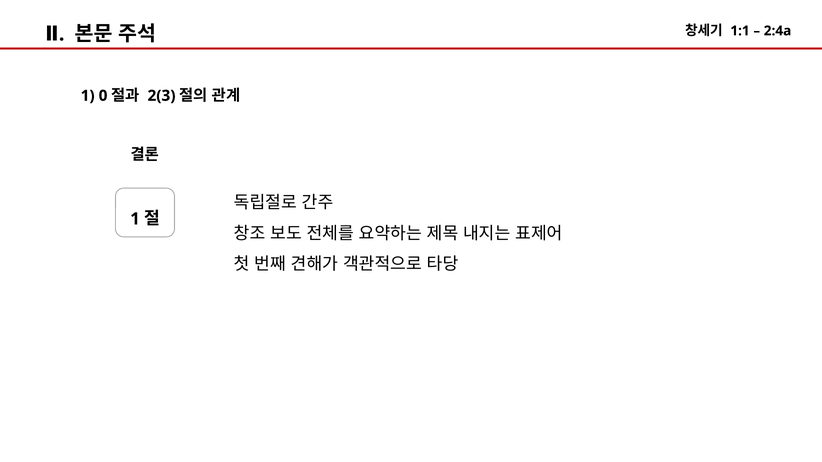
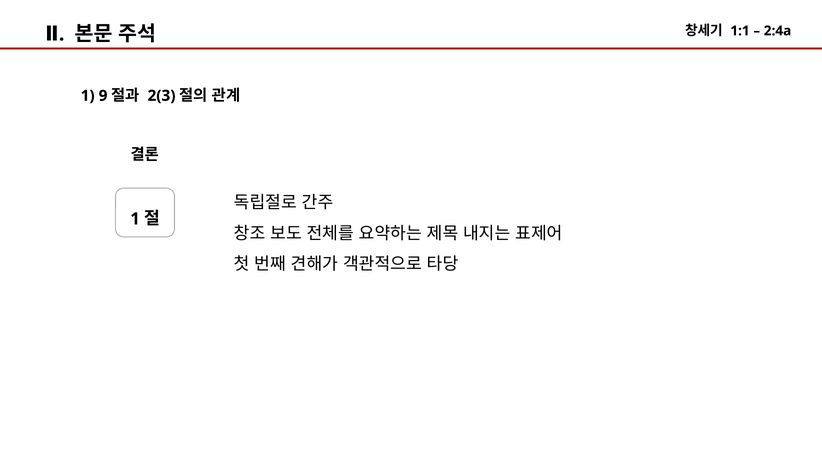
0: 0 -> 9
